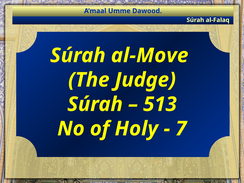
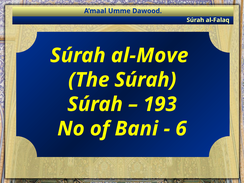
The Judge: Judge -> Súrah
513: 513 -> 193
Holy: Holy -> Bani
7: 7 -> 6
